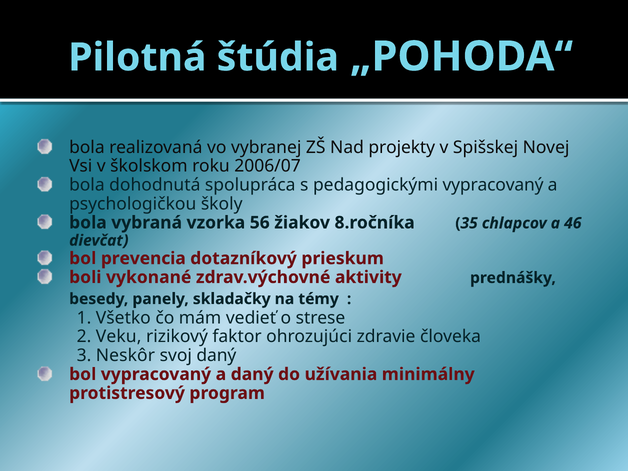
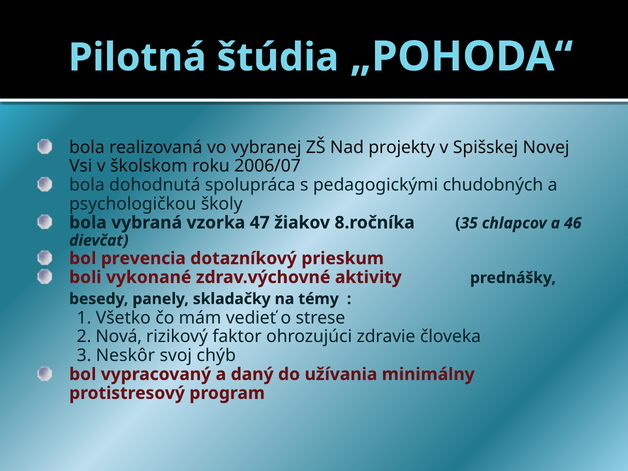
pedagogickými vypracovaný: vypracovaný -> chudobných
56: 56 -> 47
Veku: Veku -> Nová
svoj daný: daný -> chýb
